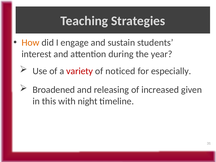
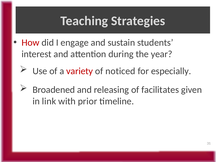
How colour: orange -> red
increased: increased -> facilitates
this: this -> link
night: night -> prior
